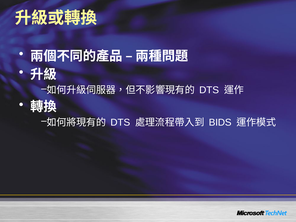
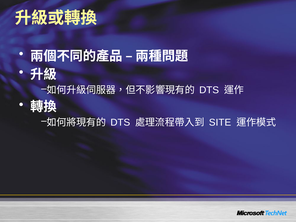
BIDS: BIDS -> SITE
